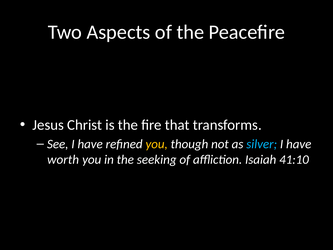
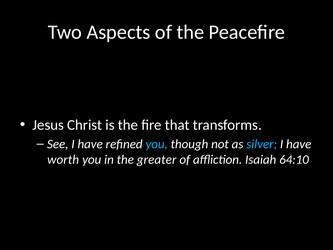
you at (157, 144) colour: yellow -> light blue
seeking: seeking -> greater
41:10: 41:10 -> 64:10
